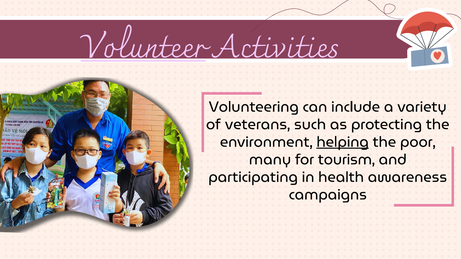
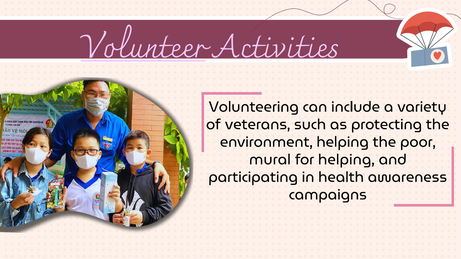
helping at (343, 142) underline: present -> none
many: many -> mural
for tourism: tourism -> helping
